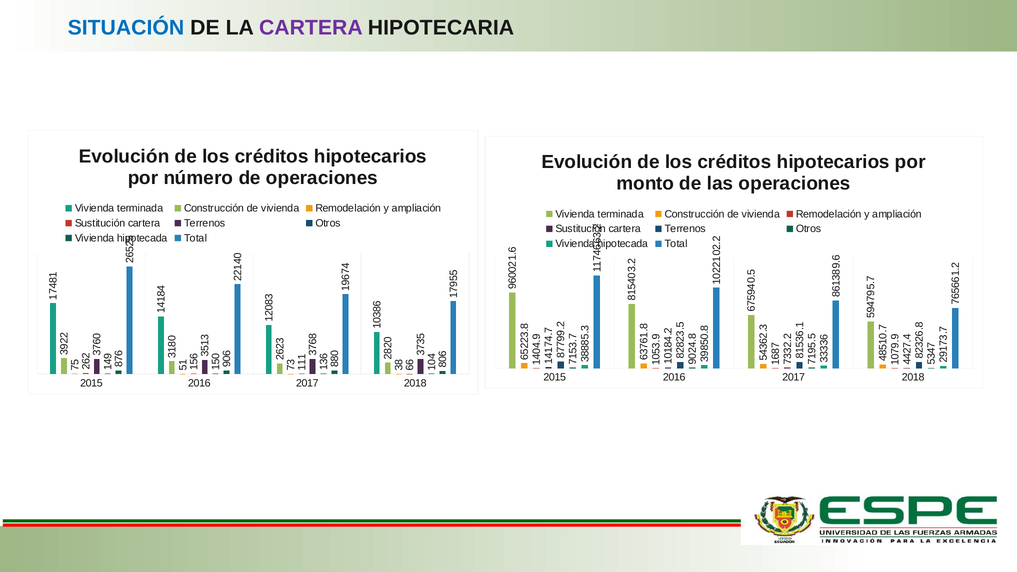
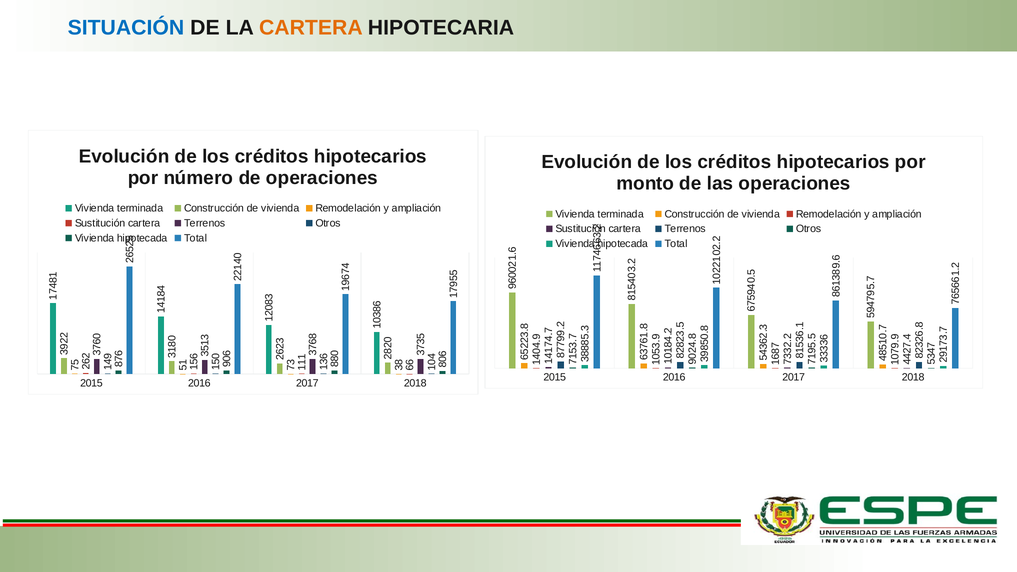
CARTERA at (311, 28) colour: purple -> orange
